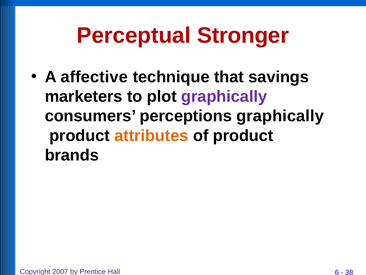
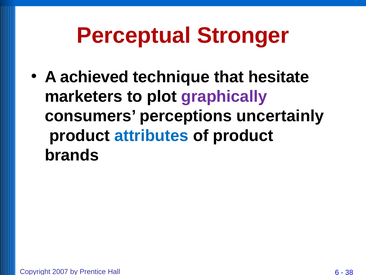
affective: affective -> achieved
savings: savings -> hesitate
perceptions graphically: graphically -> uncertainly
attributes colour: orange -> blue
